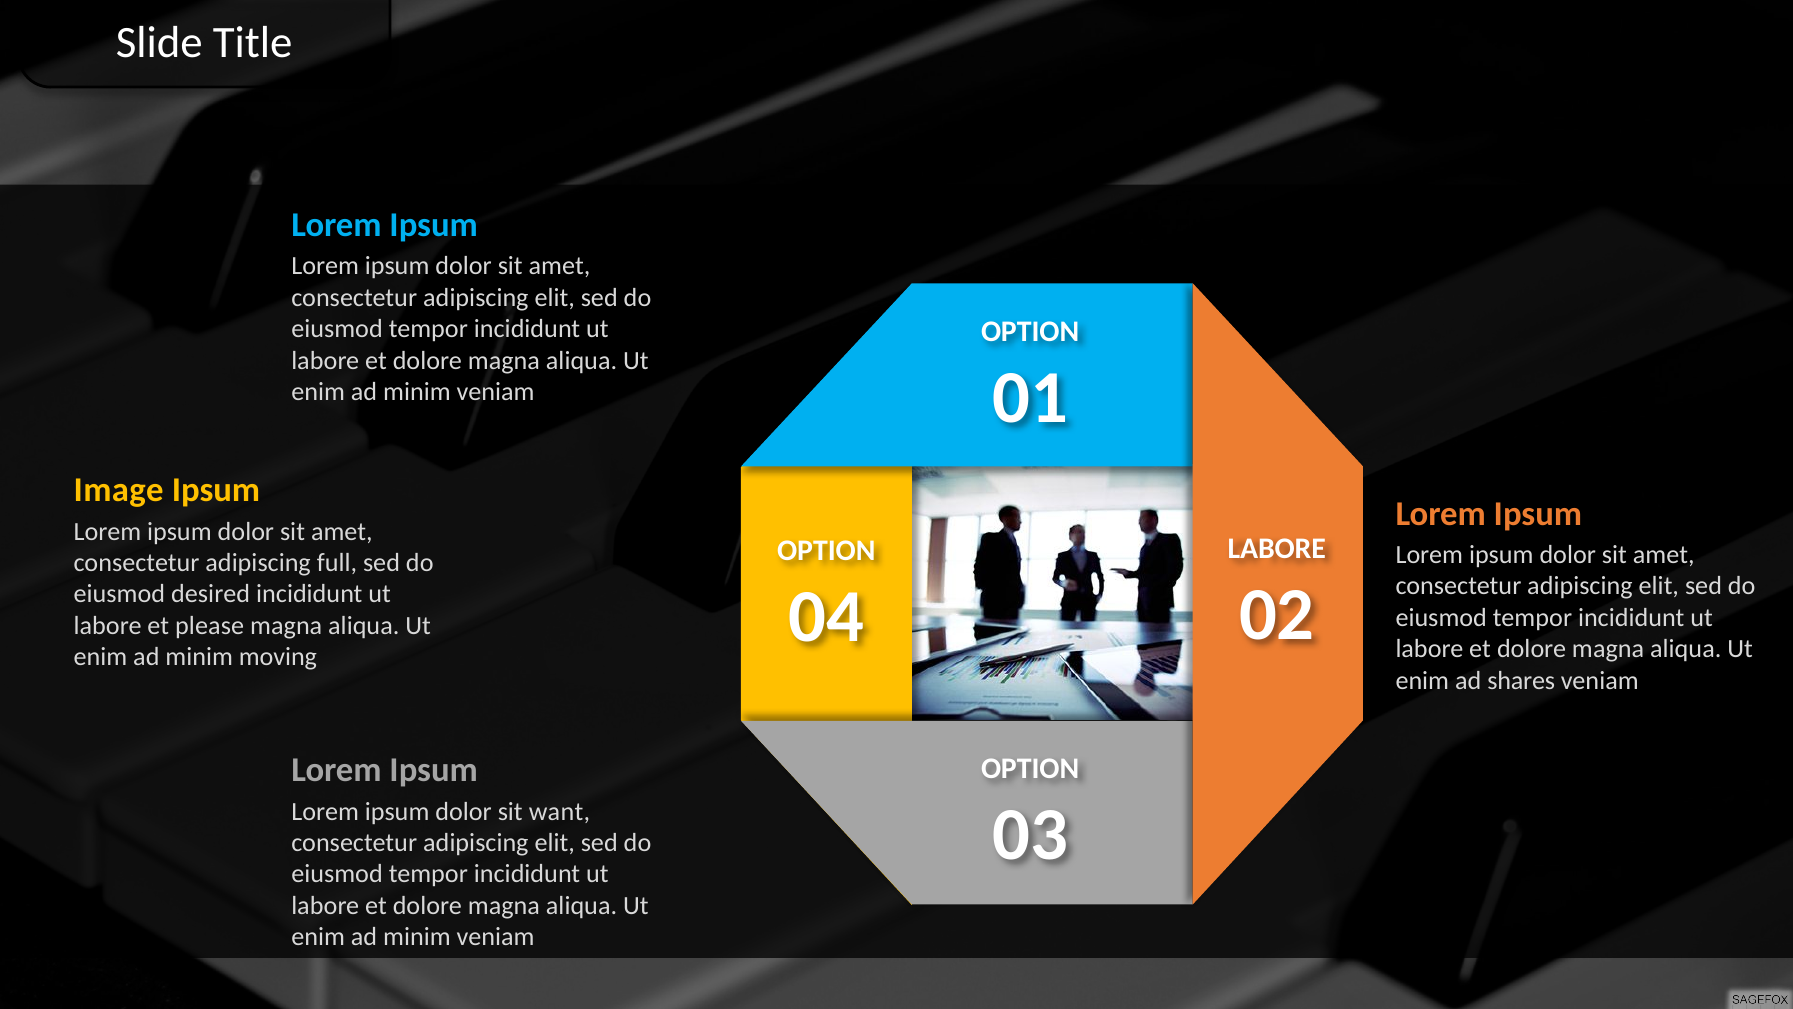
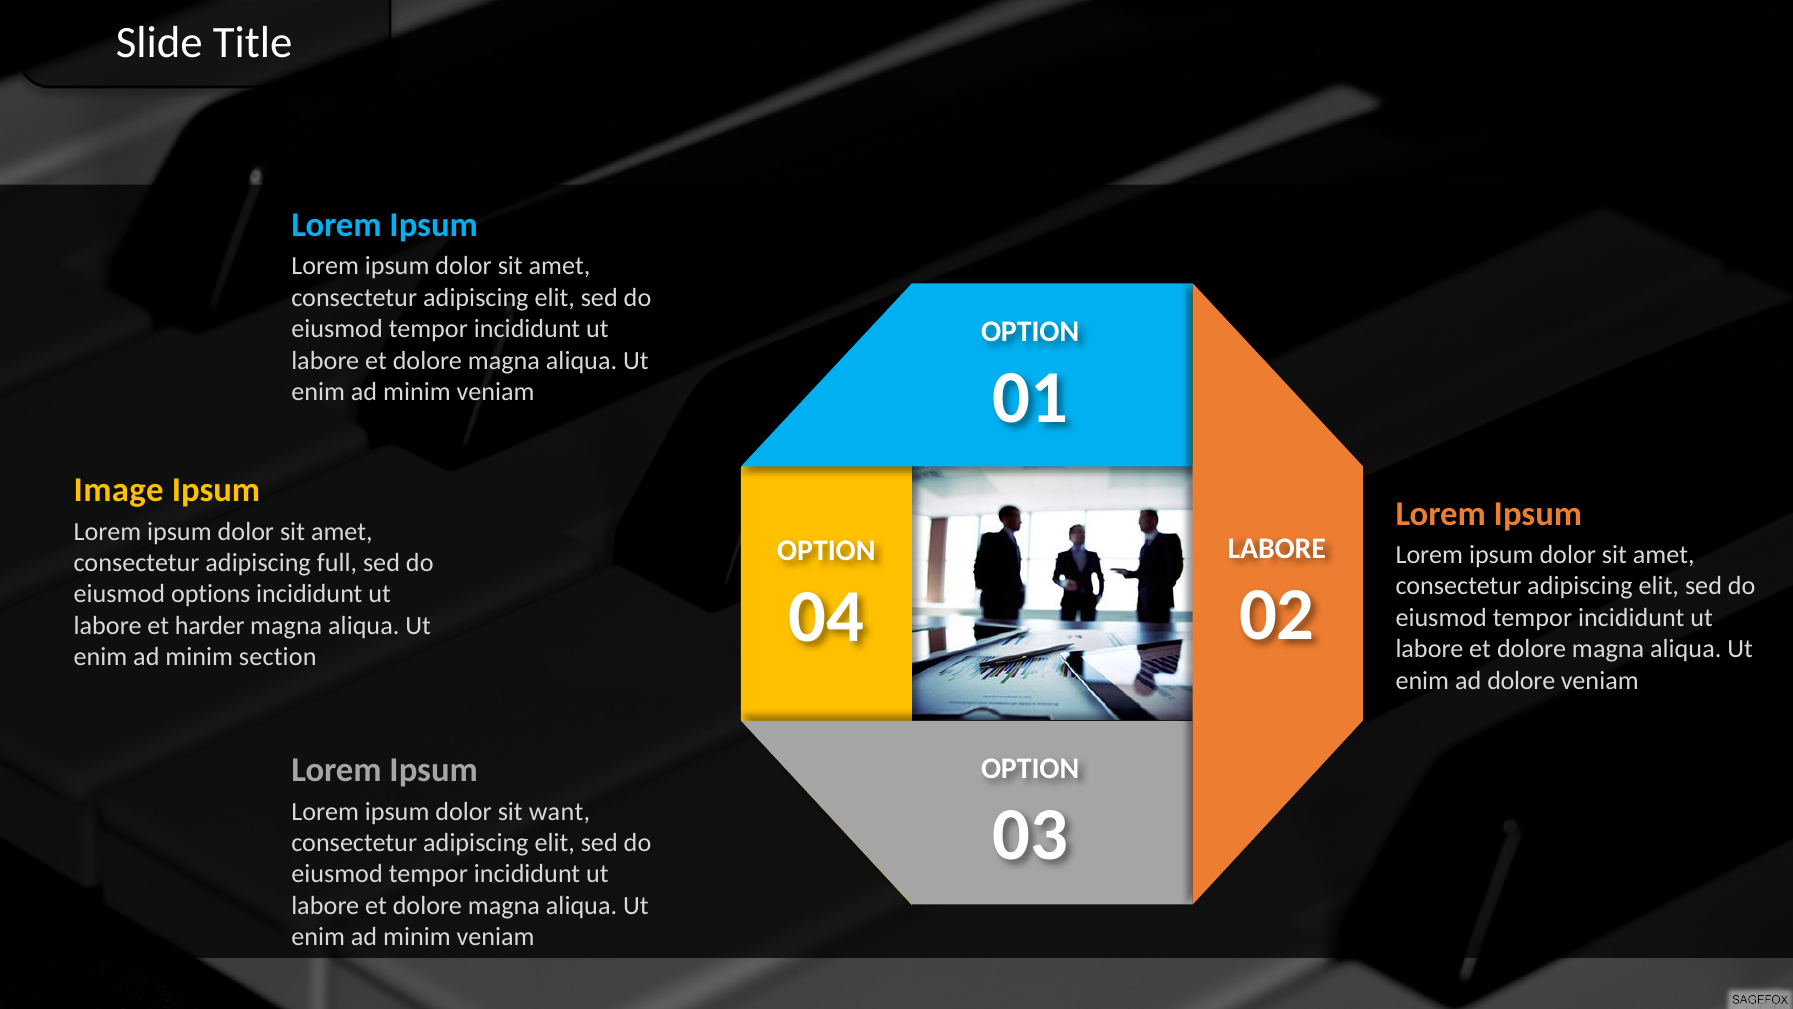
desired: desired -> options
please: please -> harder
moving: moving -> section
ad shares: shares -> dolore
